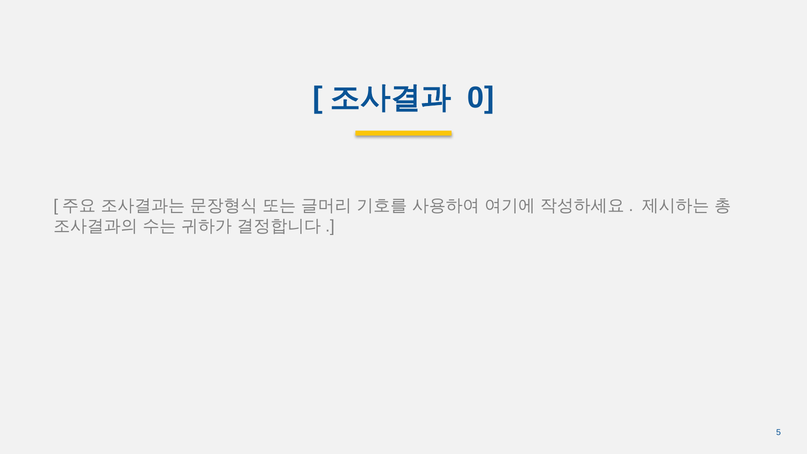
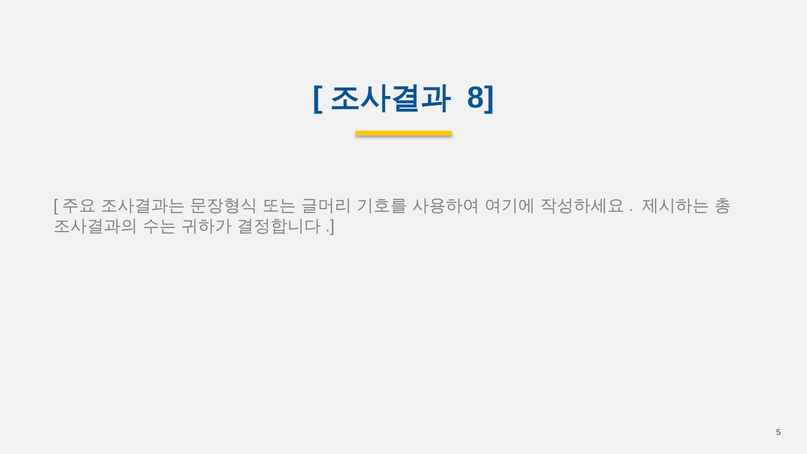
0: 0 -> 8
